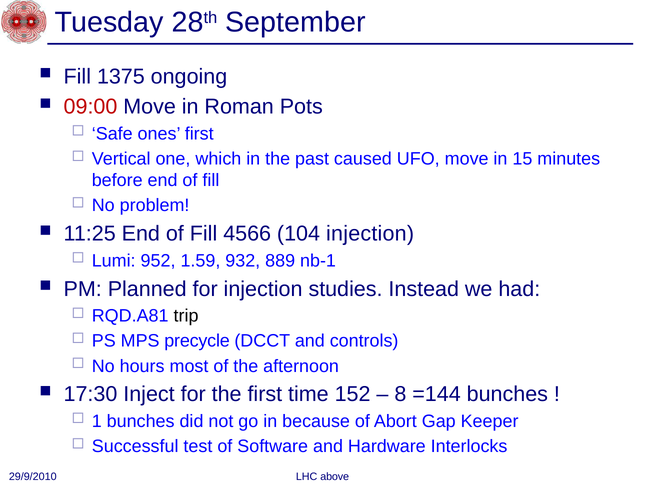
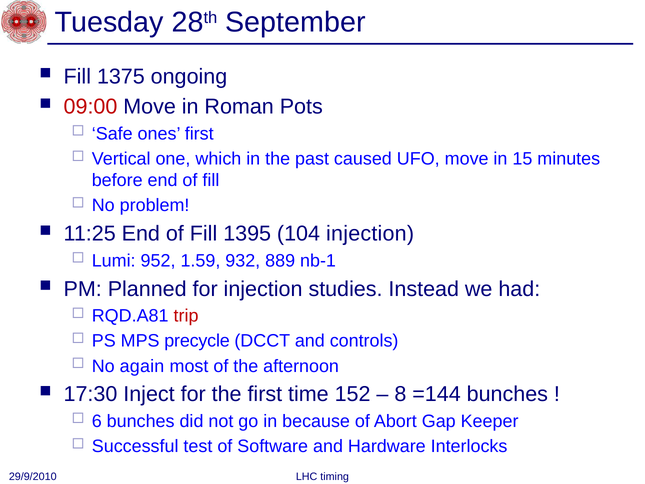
4566: 4566 -> 1395
trip colour: black -> red
hours: hours -> again
1: 1 -> 6
above: above -> timing
